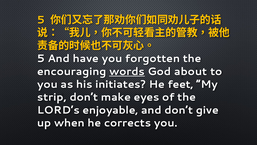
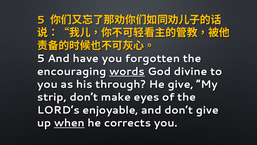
about: about -> divine
initiates: initiates -> through
He feet: feet -> give
when underline: none -> present
